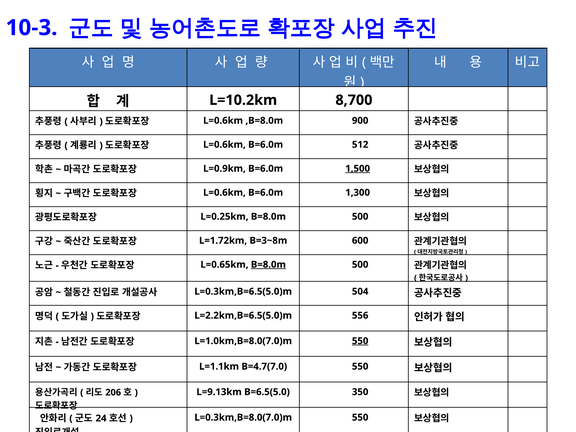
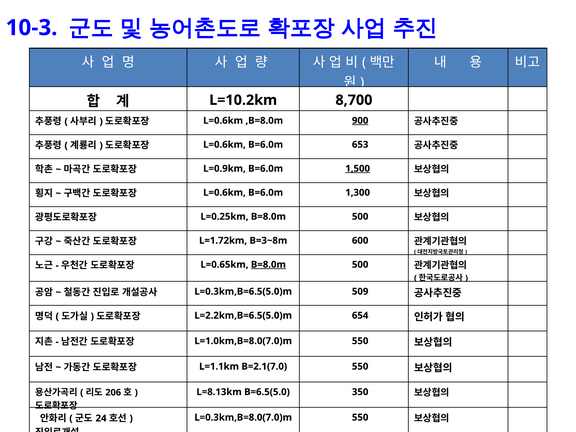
900 underline: none -> present
512: 512 -> 653
504: 504 -> 509
556: 556 -> 654
550 at (360, 341) underline: present -> none
B=4.7(7.0: B=4.7(7.0 -> B=2.1(7.0
L=9.13km: L=9.13km -> L=8.13km
